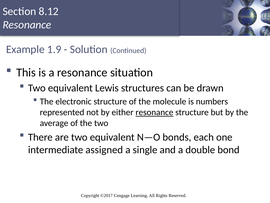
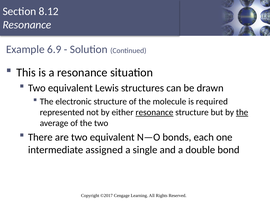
1.9: 1.9 -> 6.9
numbers: numbers -> required
the at (242, 112) underline: none -> present
